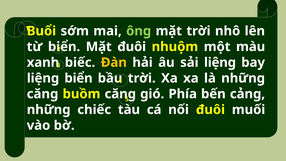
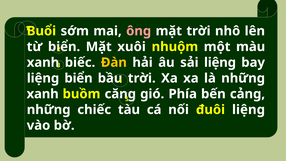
ông colour: light green -> pink
Mặt đuôi: đuôi -> xuôi
căng at (43, 94): căng -> xanh
đuôi muối: muối -> liệng
